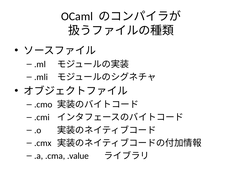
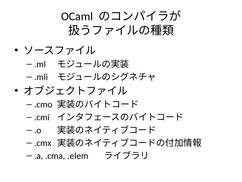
.value: .value -> .elem
